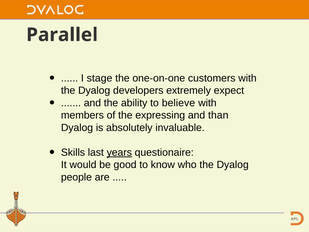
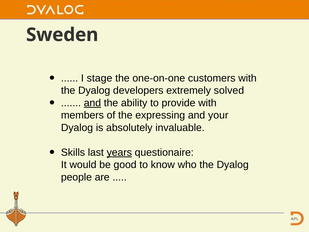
Parallel: Parallel -> Sweden
expect: expect -> solved
and at (92, 103) underline: none -> present
believe: believe -> provide
than: than -> your
